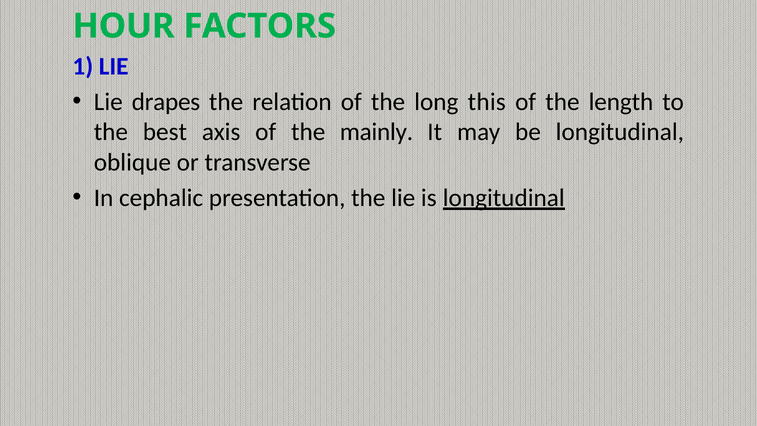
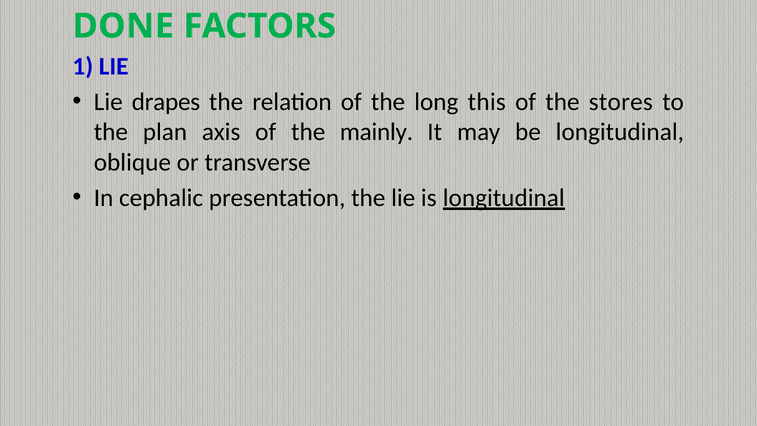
HOUR: HOUR -> DONE
length: length -> stores
best: best -> plan
